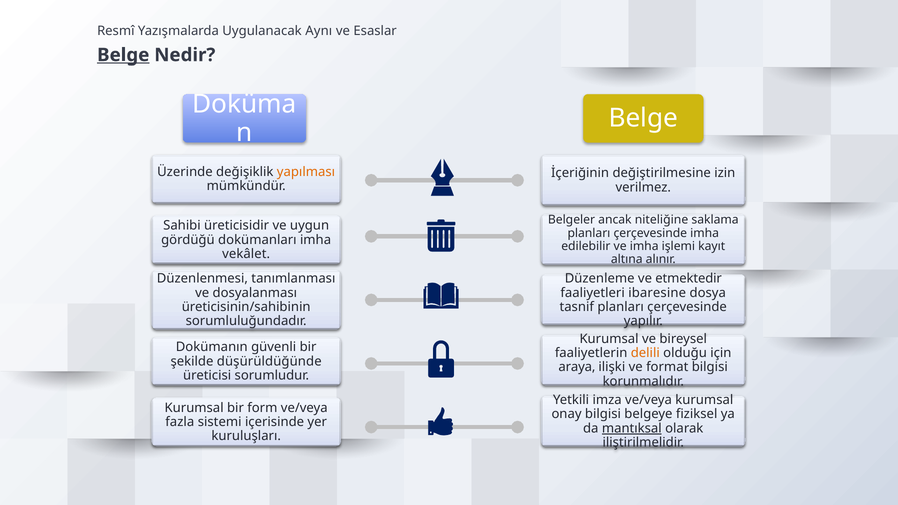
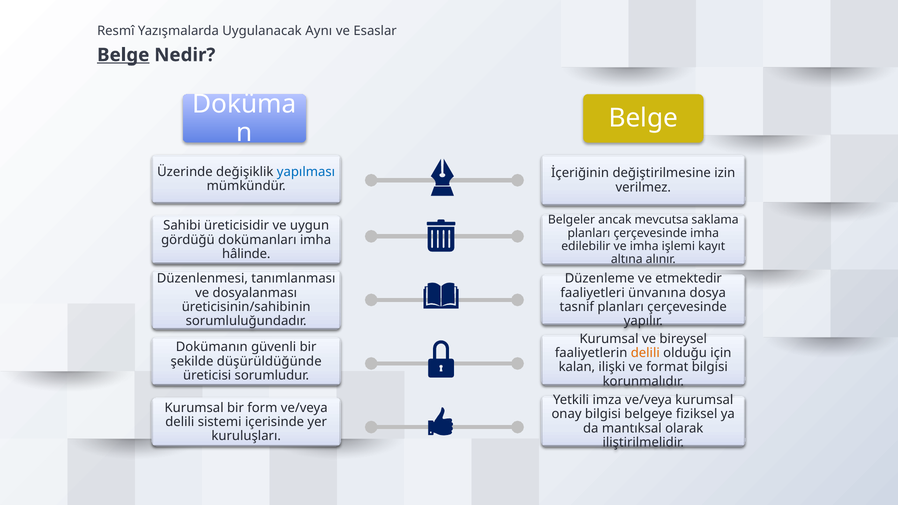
yapılması colour: orange -> blue
niteliğine: niteliğine -> mevcutsa
vekâlet: vekâlet -> hâlinde
ibaresine: ibaresine -> ünvanına
araya: araya -> kalan
fazla at (180, 422): fazla -> delili
mantıksal underline: present -> none
